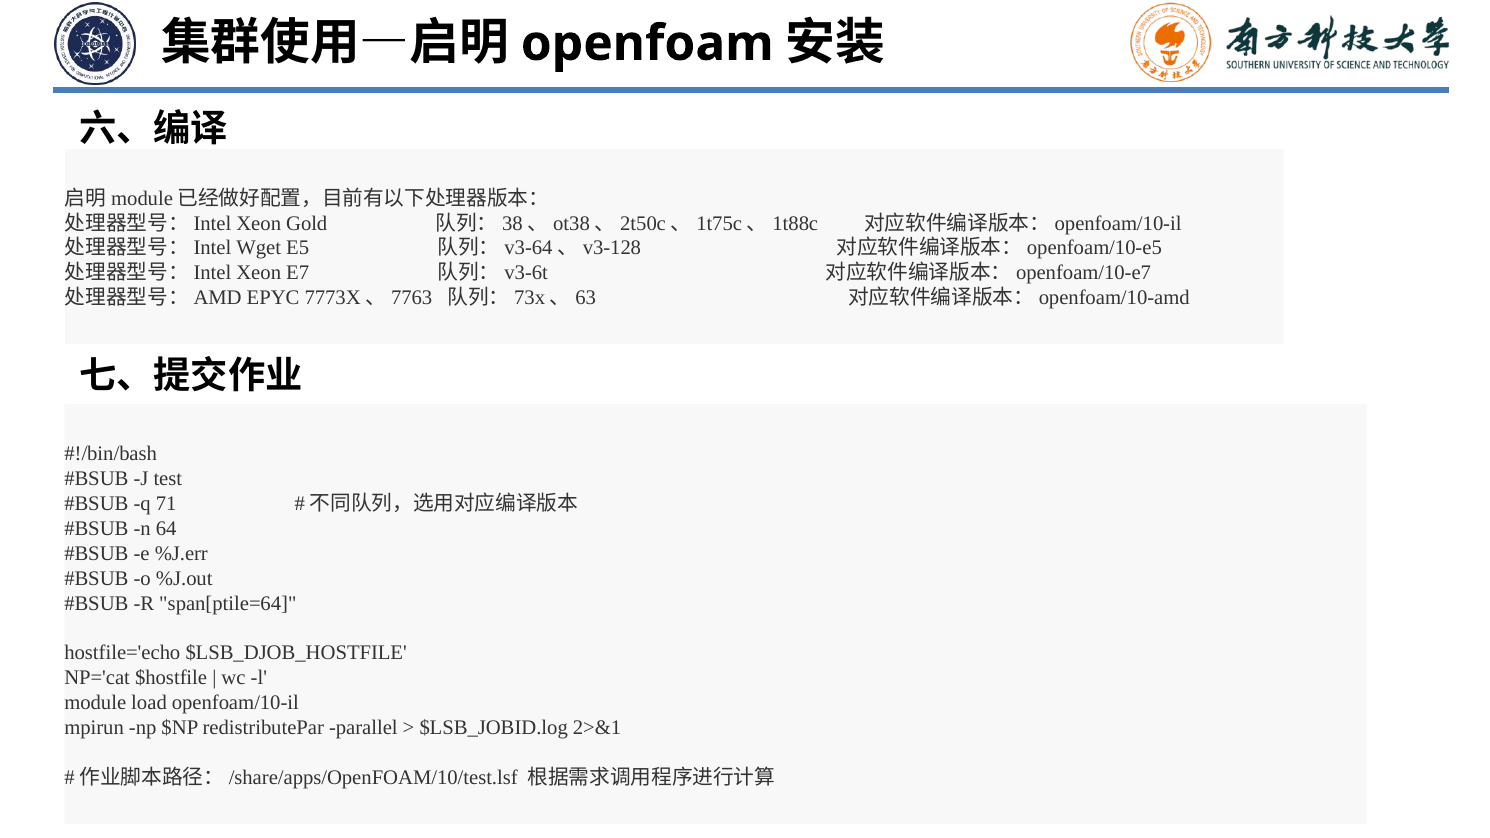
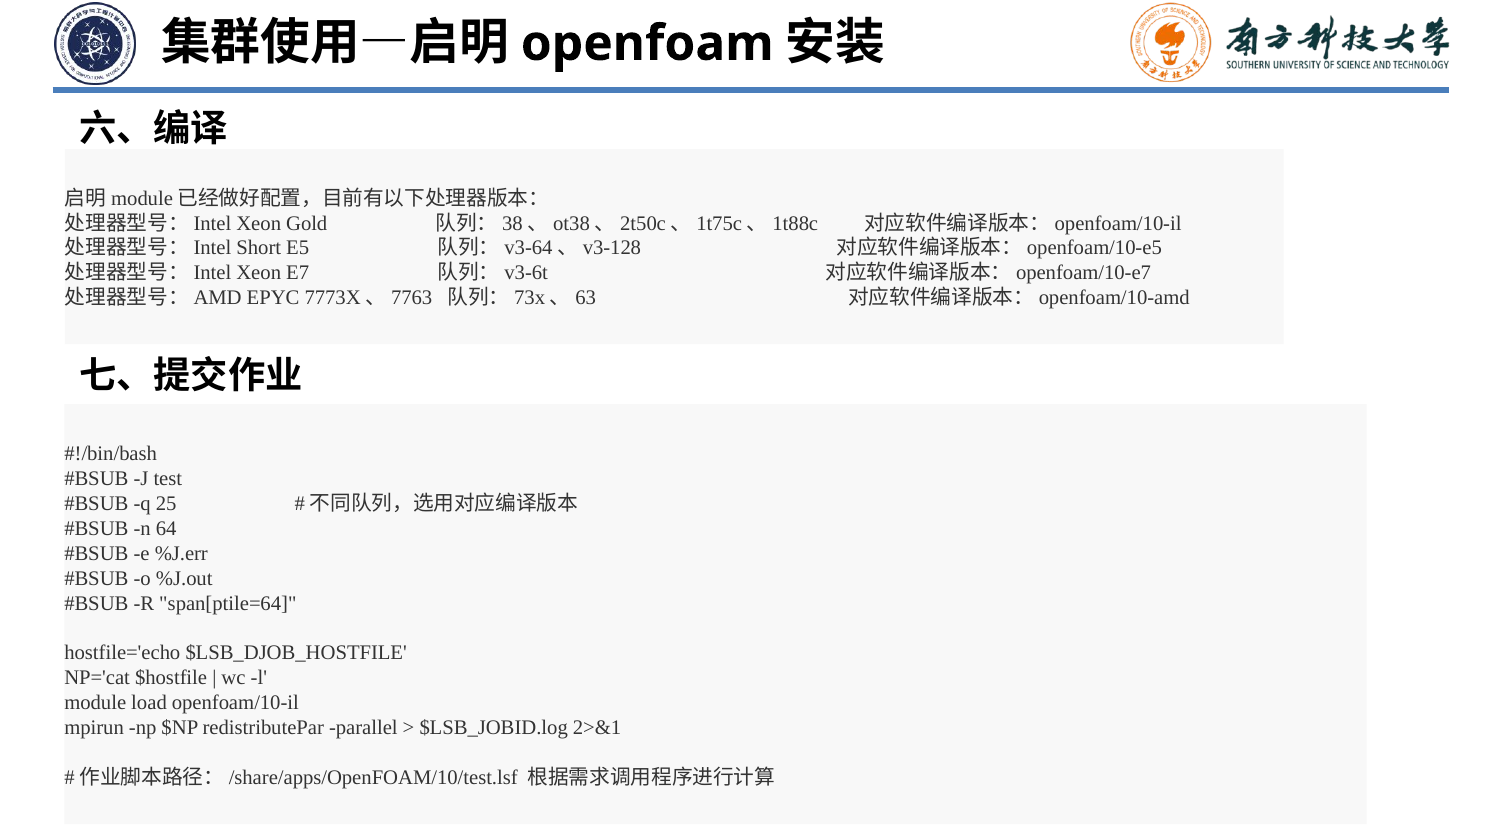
Wget: Wget -> Short
71: 71 -> 25
